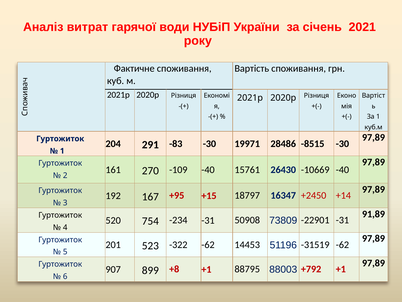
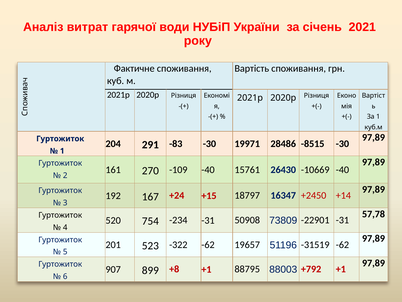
+95: +95 -> +24
91,89: 91,89 -> 57,78
14453: 14453 -> 19657
